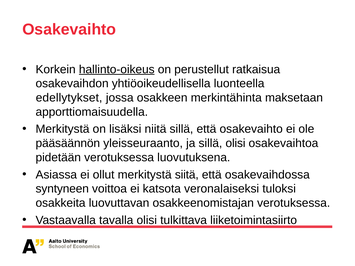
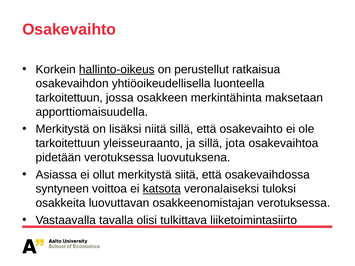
edellytykset at (69, 98): edellytykset -> tarkoitettuun
pääsäännön at (68, 143): pääsäännön -> tarkoitettuun
sillä olisi: olisi -> jota
katsota underline: none -> present
